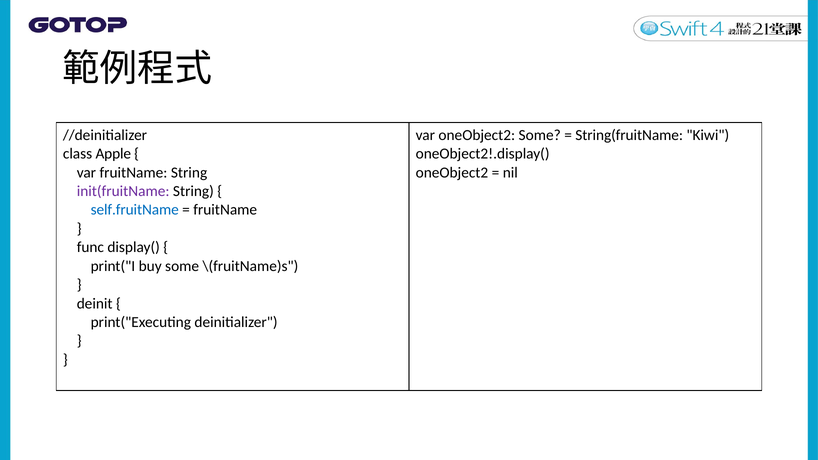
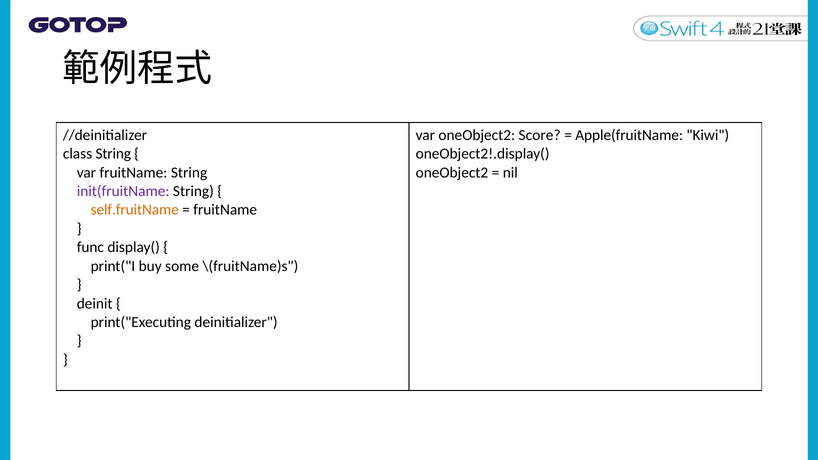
oneObject2 Some: Some -> Score
String(fruitName: String(fruitName -> Apple(fruitName
class Apple: Apple -> String
self.fruitName colour: blue -> orange
